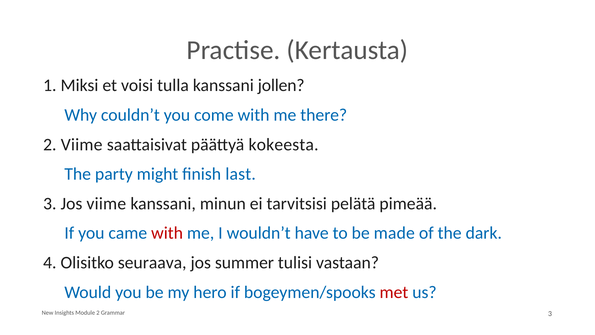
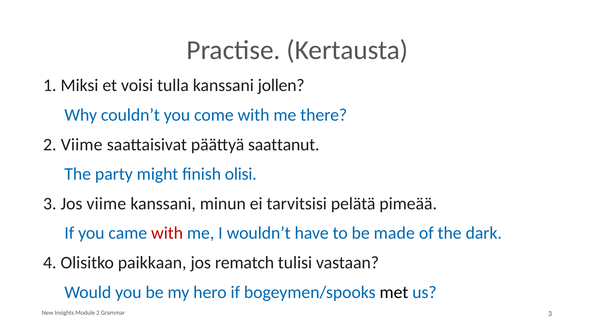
kokeesta: kokeesta -> saattanut
last: last -> olisi
seuraava: seuraava -> paikkaan
summer: summer -> rematch
met colour: red -> black
